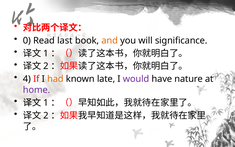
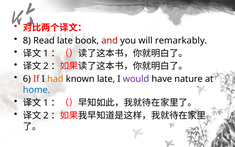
0: 0 -> 8
Read last: last -> late
and colour: orange -> red
significance: significance -> remarkably
4: 4 -> 6
home colour: purple -> blue
